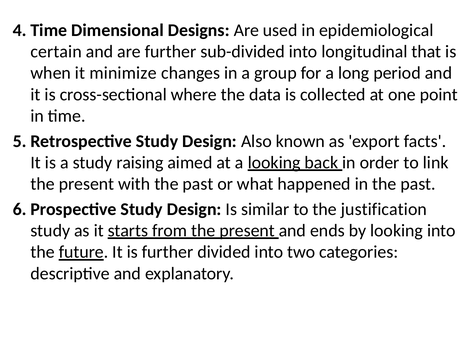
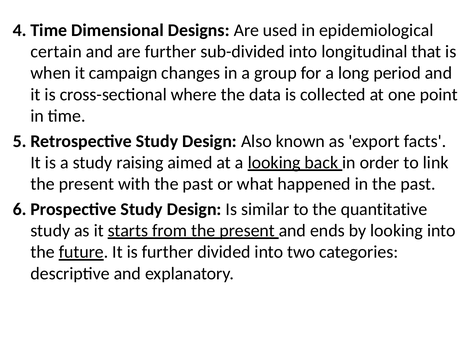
minimize: minimize -> campaign
justification: justification -> quantitative
